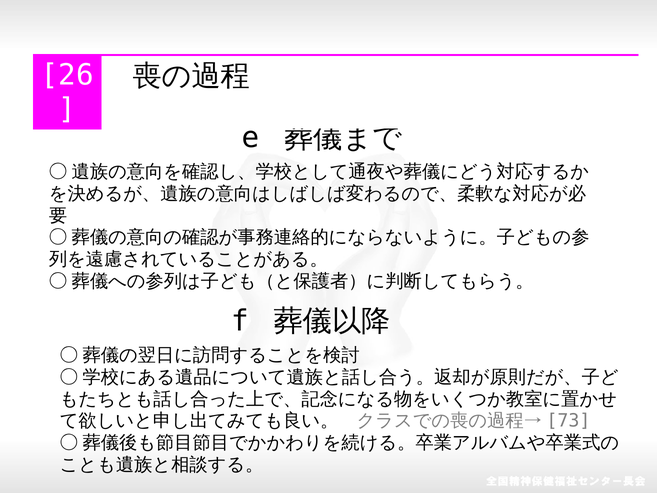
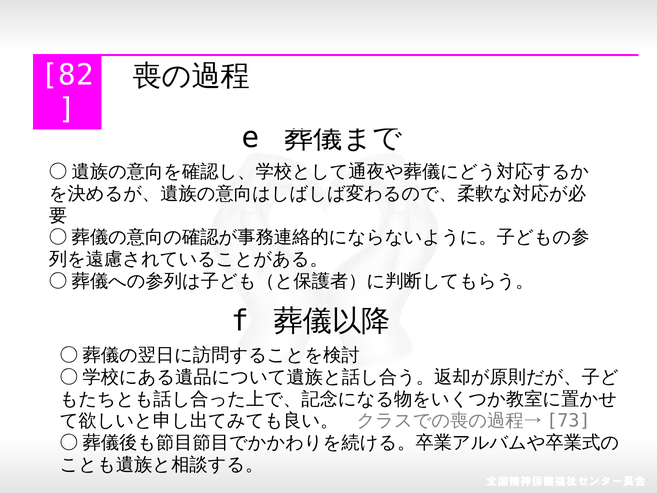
26: 26 -> 82
